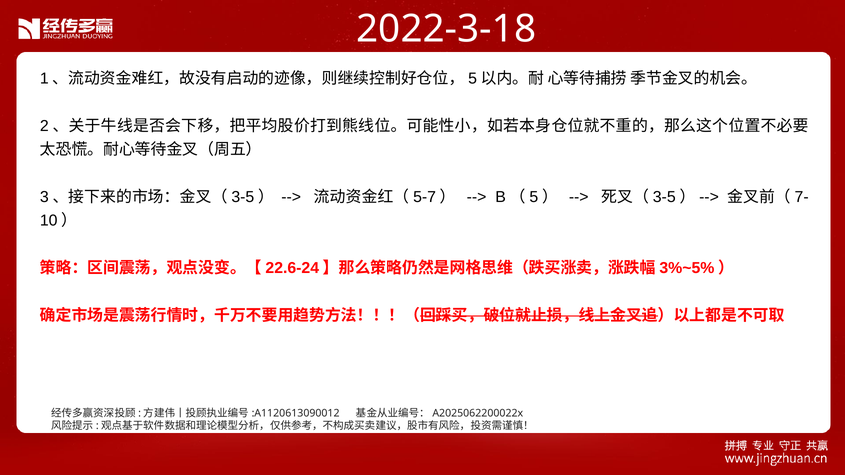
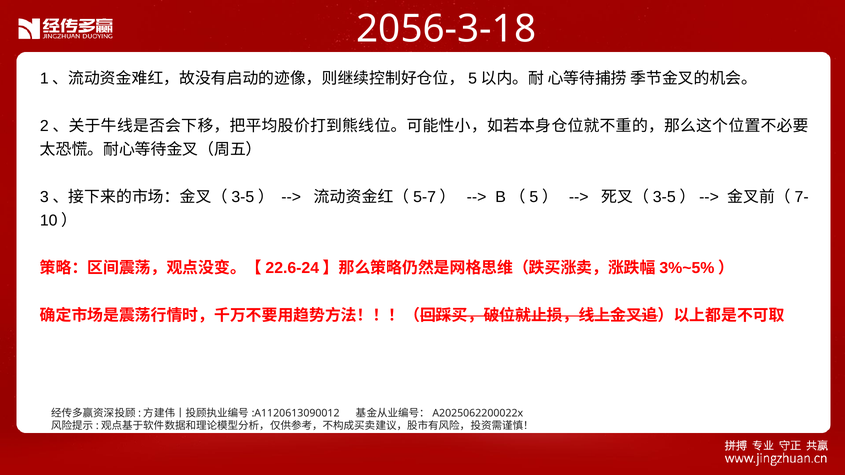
2022-3-18: 2022-3-18 -> 2056-3-18
